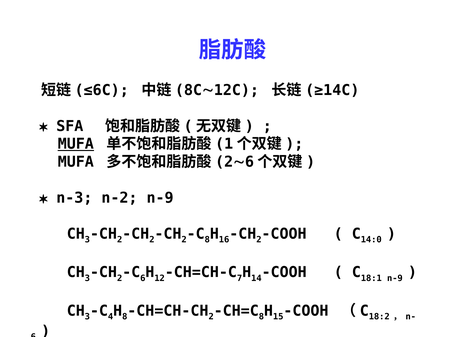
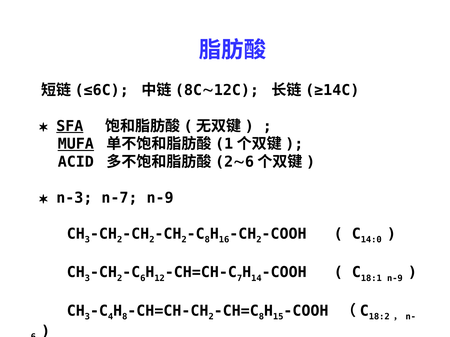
SFA underline: none -> present
MUFA at (76, 162): MUFA -> ACID
n-2: n-2 -> n-7
